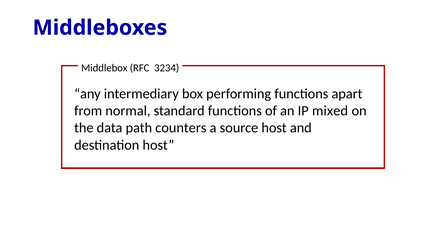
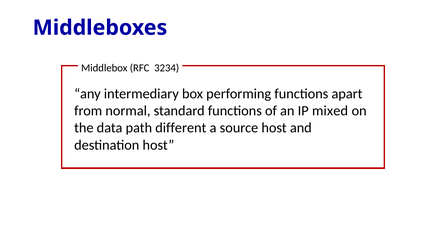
counters: counters -> different
